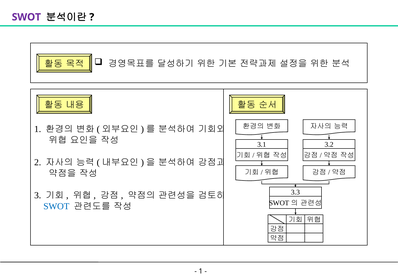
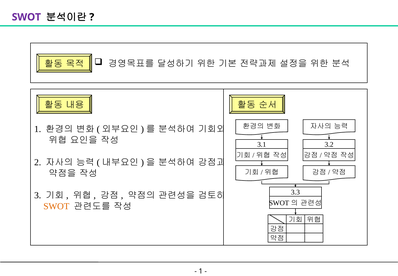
SWOT at (56, 206) colour: blue -> orange
